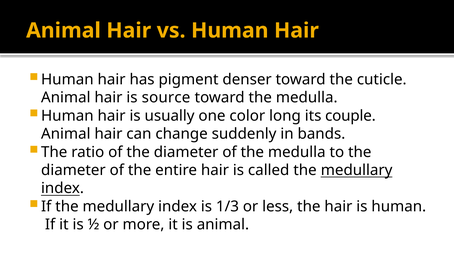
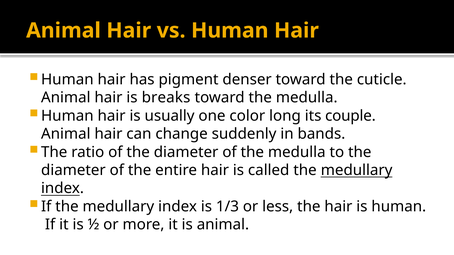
source: source -> breaks
